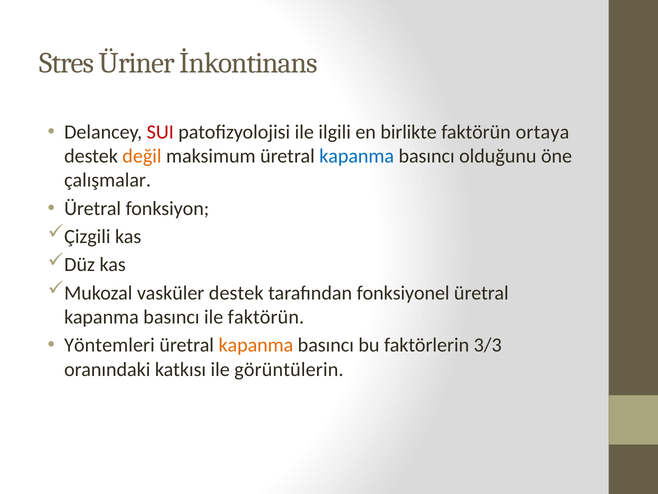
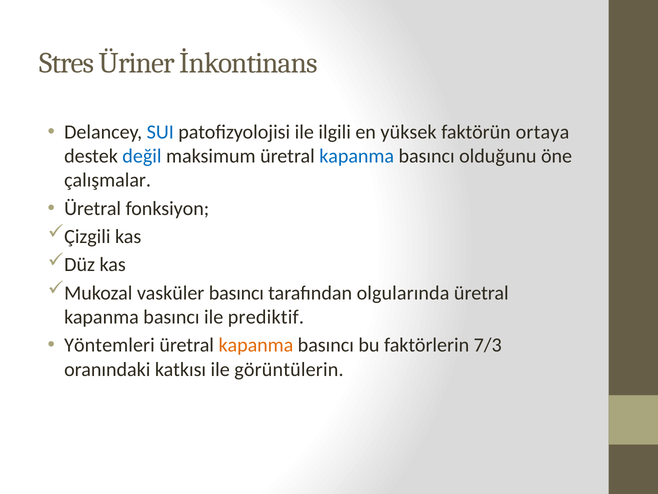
SUI colour: red -> blue
birlikte: birlikte -> yüksek
değil colour: orange -> blue
vasküler destek: destek -> basıncı
fonksiyonel: fonksiyonel -> olgularında
ile faktörün: faktörün -> prediktif
3/3: 3/3 -> 7/3
